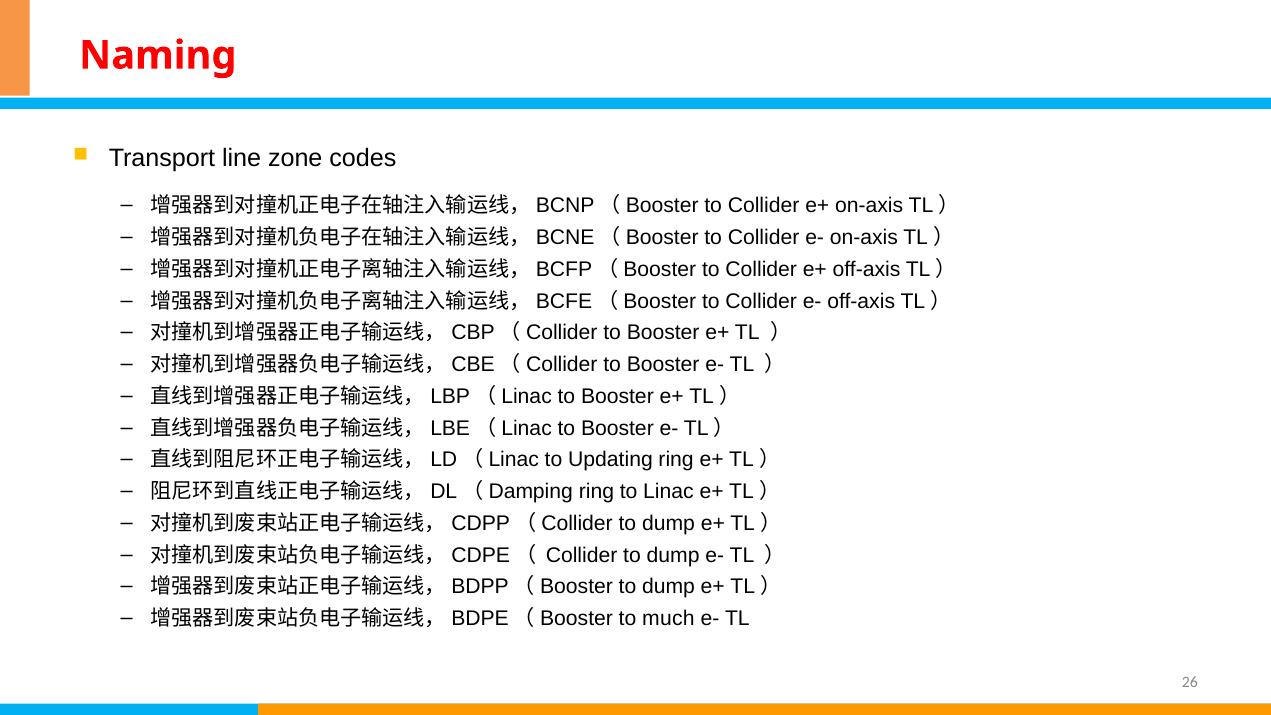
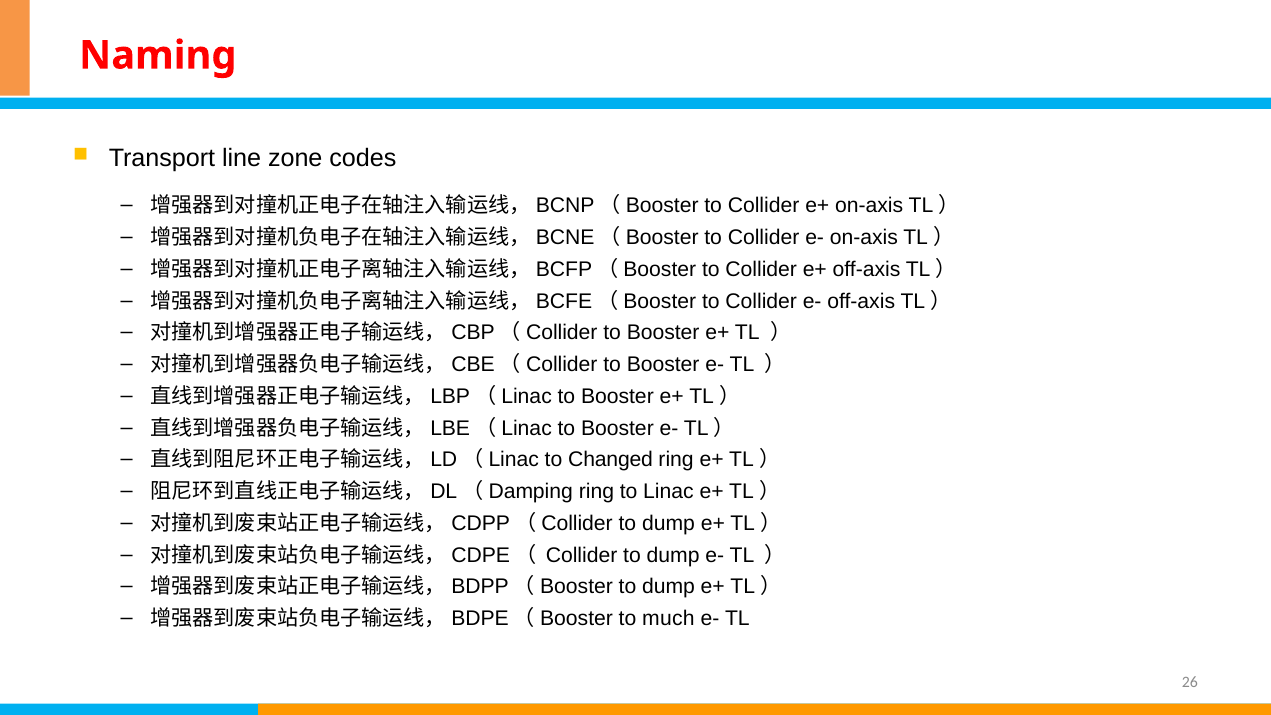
Updating: Updating -> Changed
